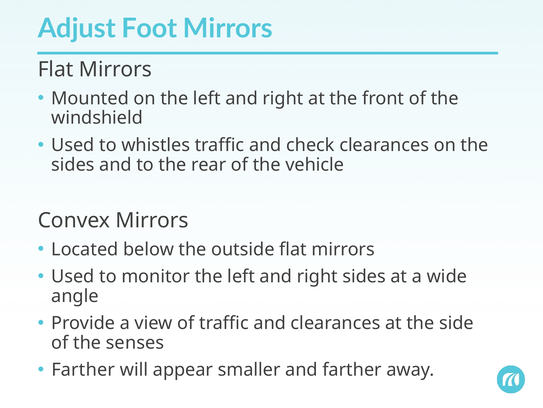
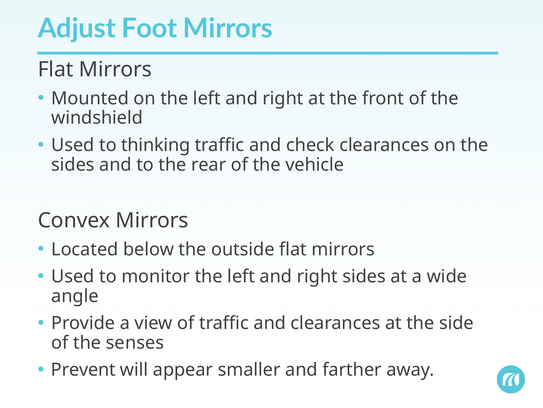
whistles: whistles -> thinking
Farther at (83, 369): Farther -> Prevent
